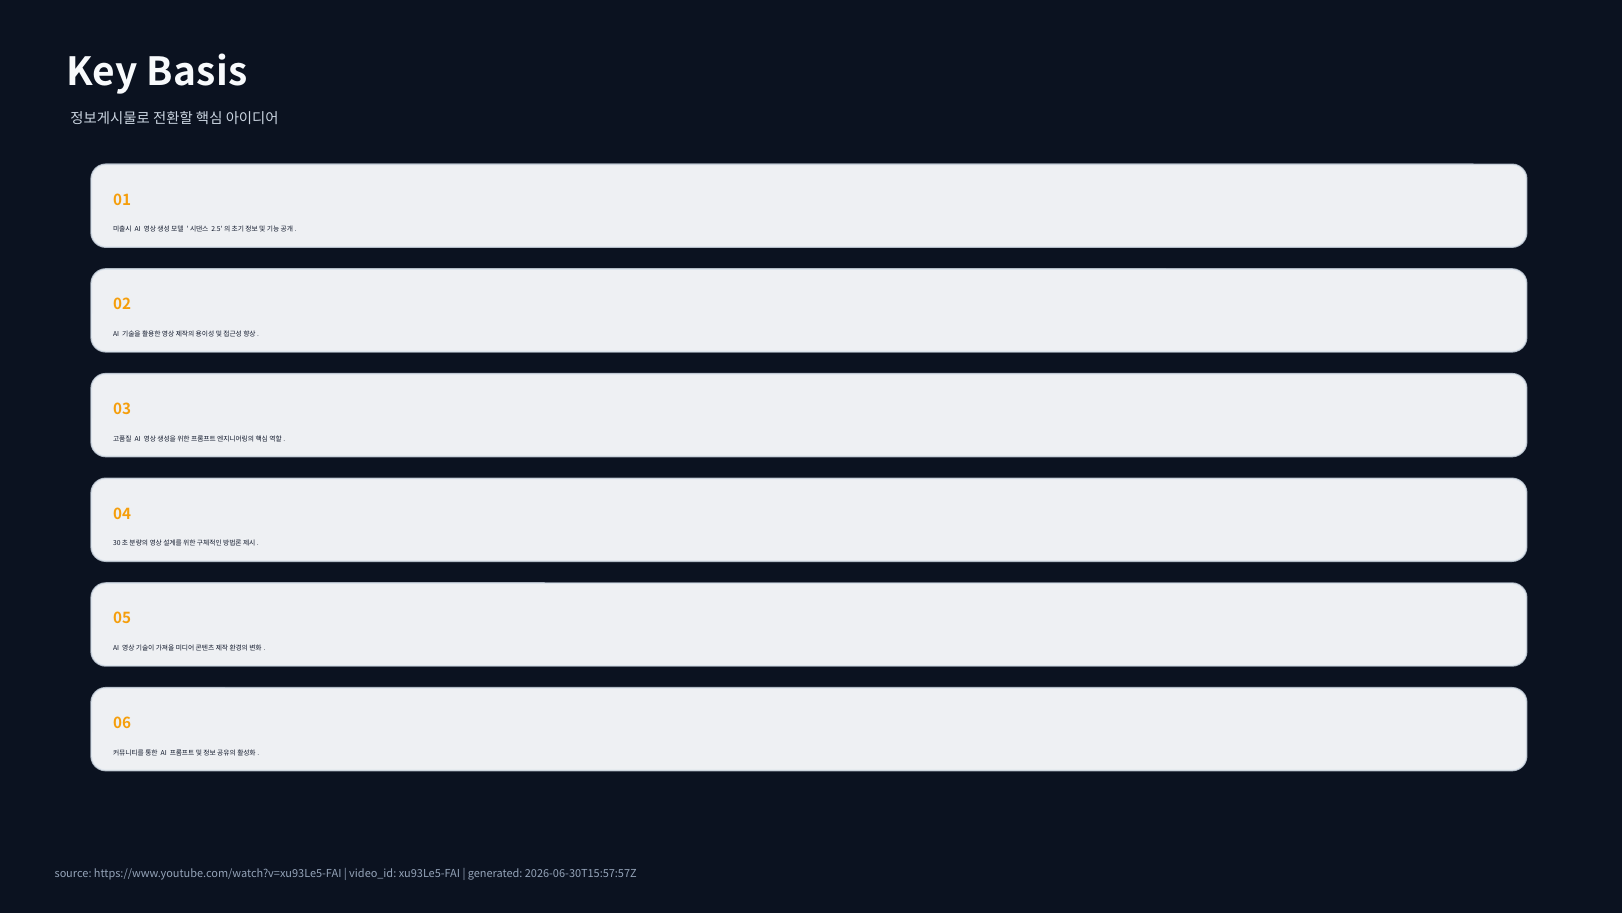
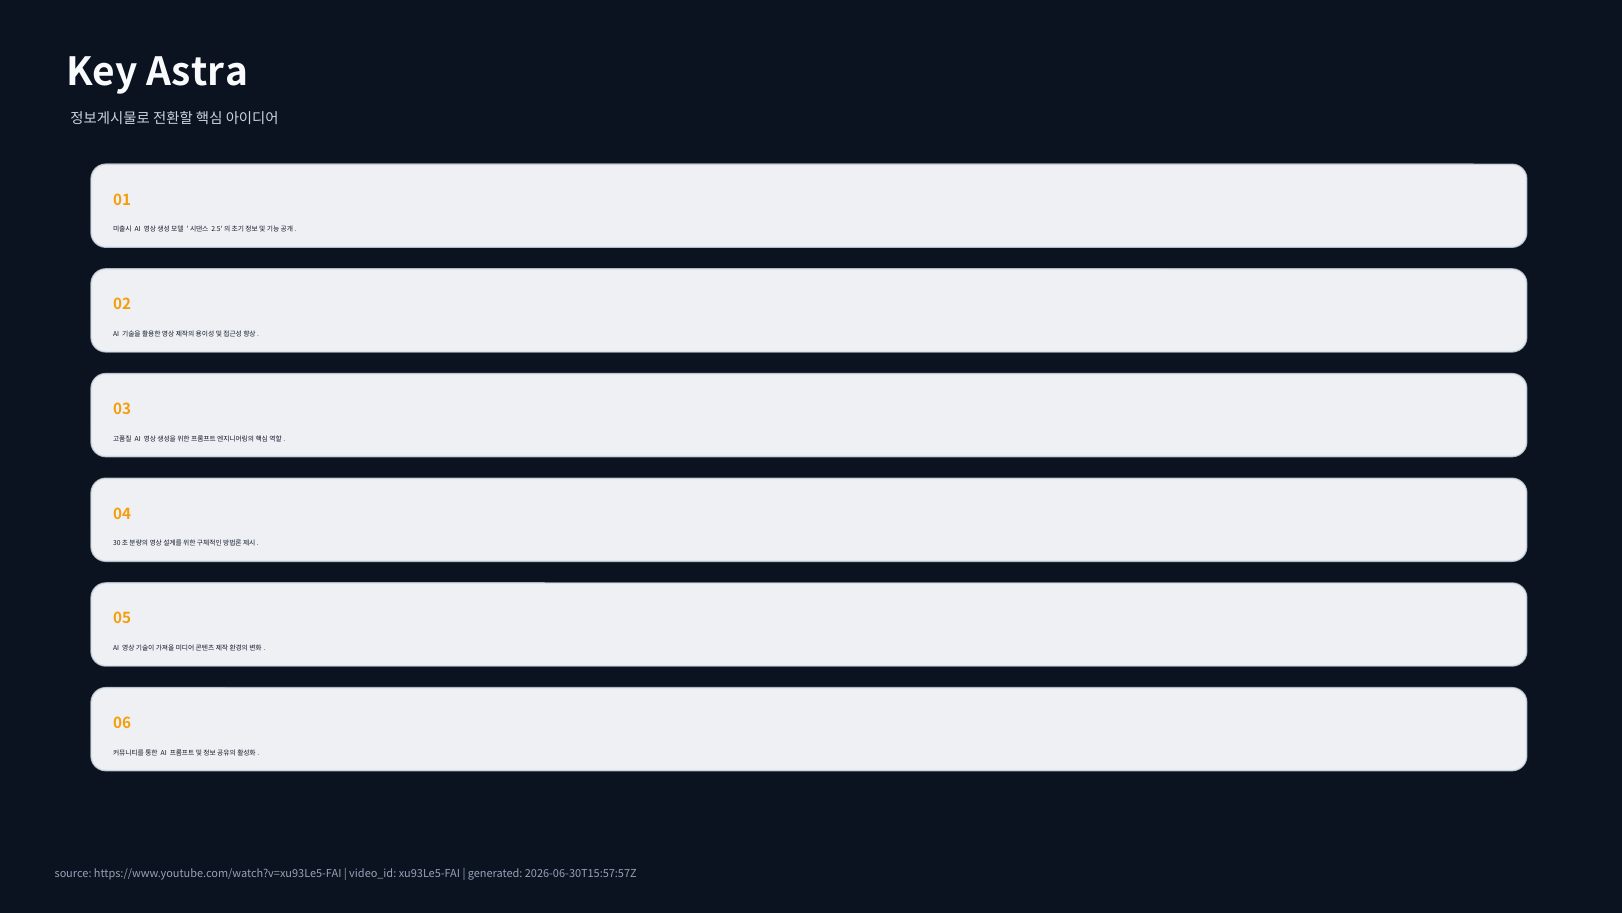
Basis: Basis -> Astra
